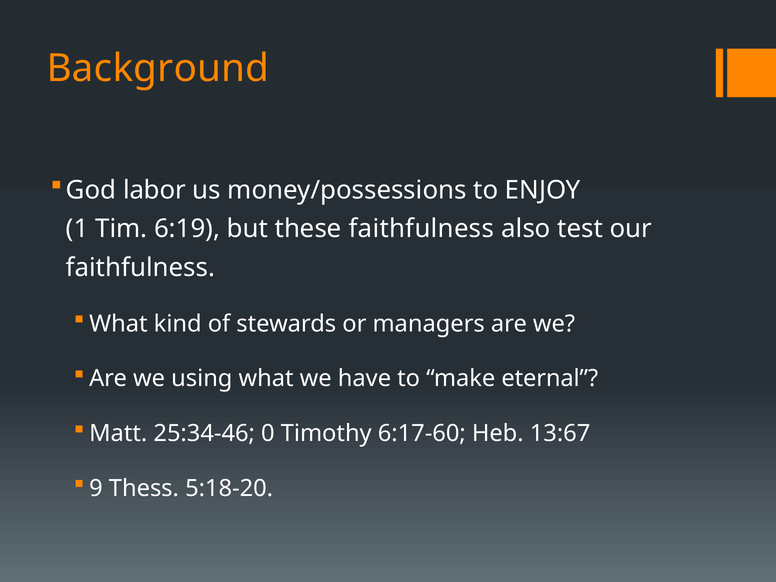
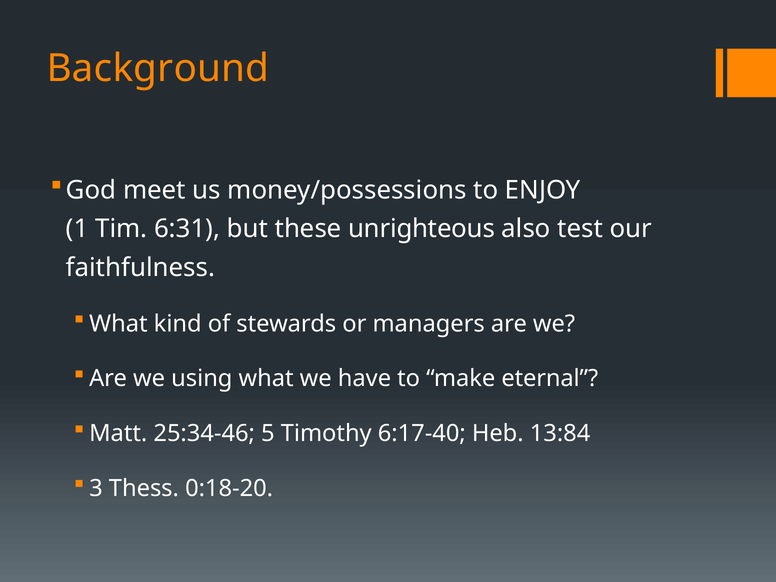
labor: labor -> meet
6:19: 6:19 -> 6:31
these faithfulness: faithfulness -> unrighteous
0: 0 -> 5
6:17-60: 6:17-60 -> 6:17-40
13:67: 13:67 -> 13:84
9: 9 -> 3
5:18-20: 5:18-20 -> 0:18-20
